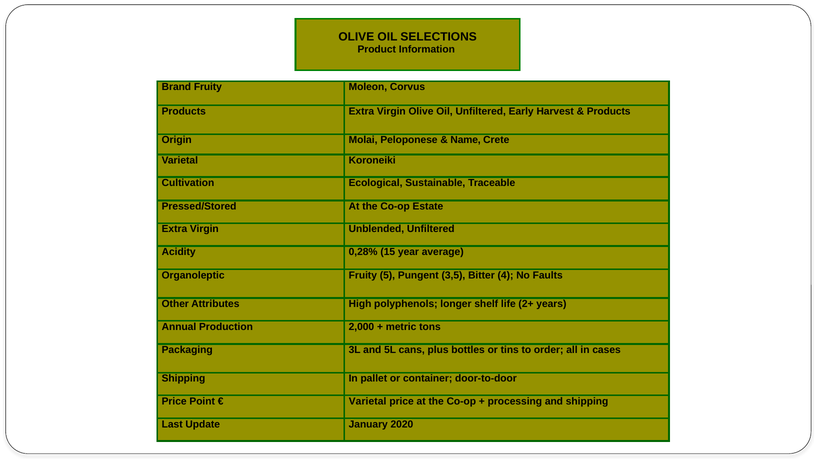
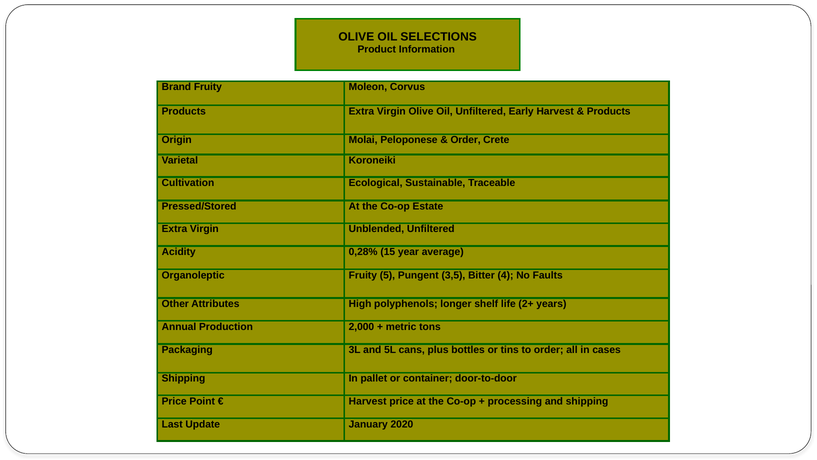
Name at (466, 140): Name -> Order
Varietal at (368, 401): Varietal -> Harvest
